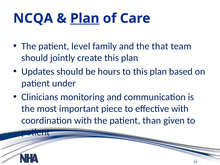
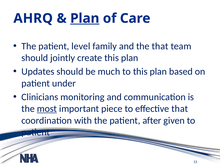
NCQA: NCQA -> AHRQ
hours: hours -> much
most underline: none -> present
effective with: with -> that
than: than -> after
